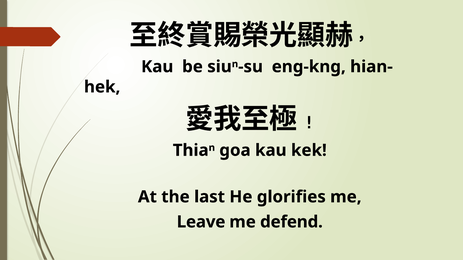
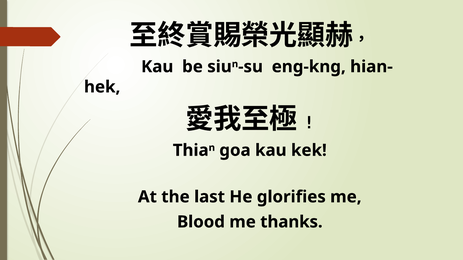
Leave: Leave -> Blood
defend: defend -> thanks
